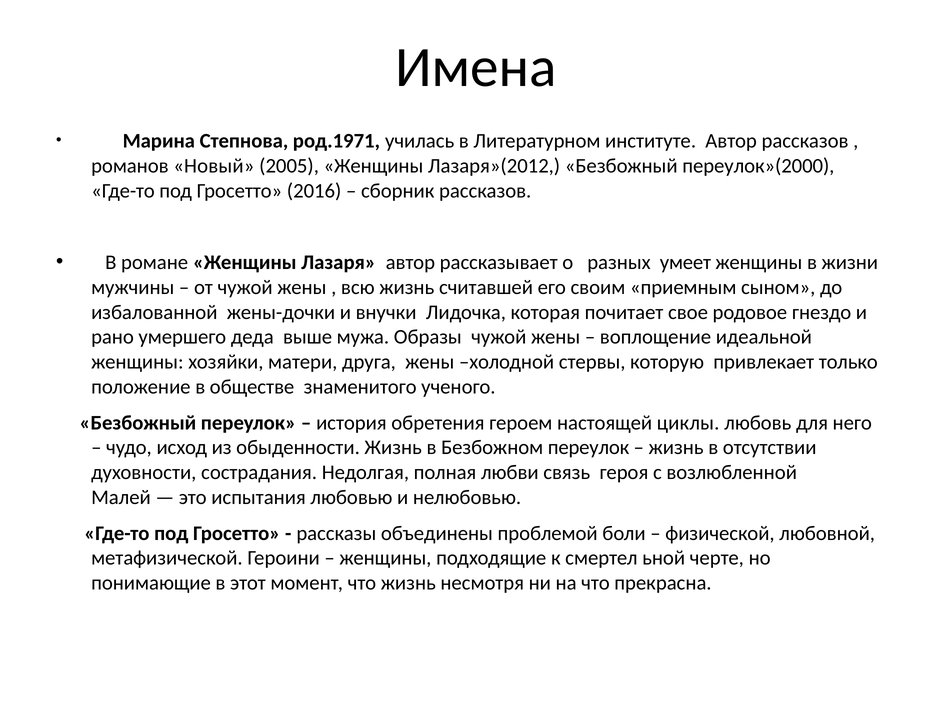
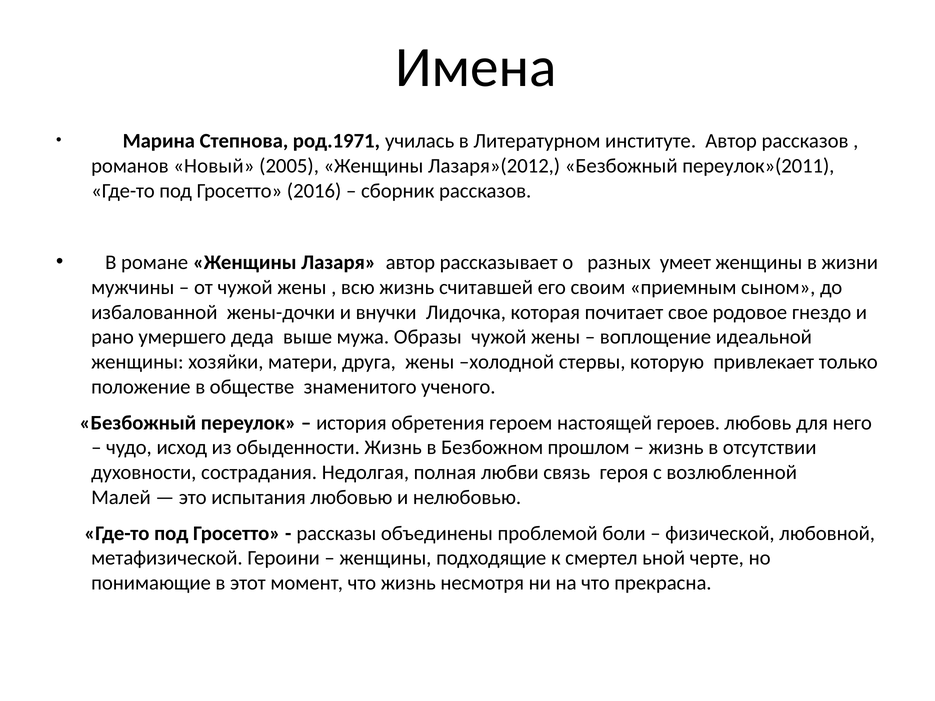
переулок»(2000: переулок»(2000 -> переулок»(2011
циклы: циклы -> героев
Безбожном переулок: переулок -> прошлом
